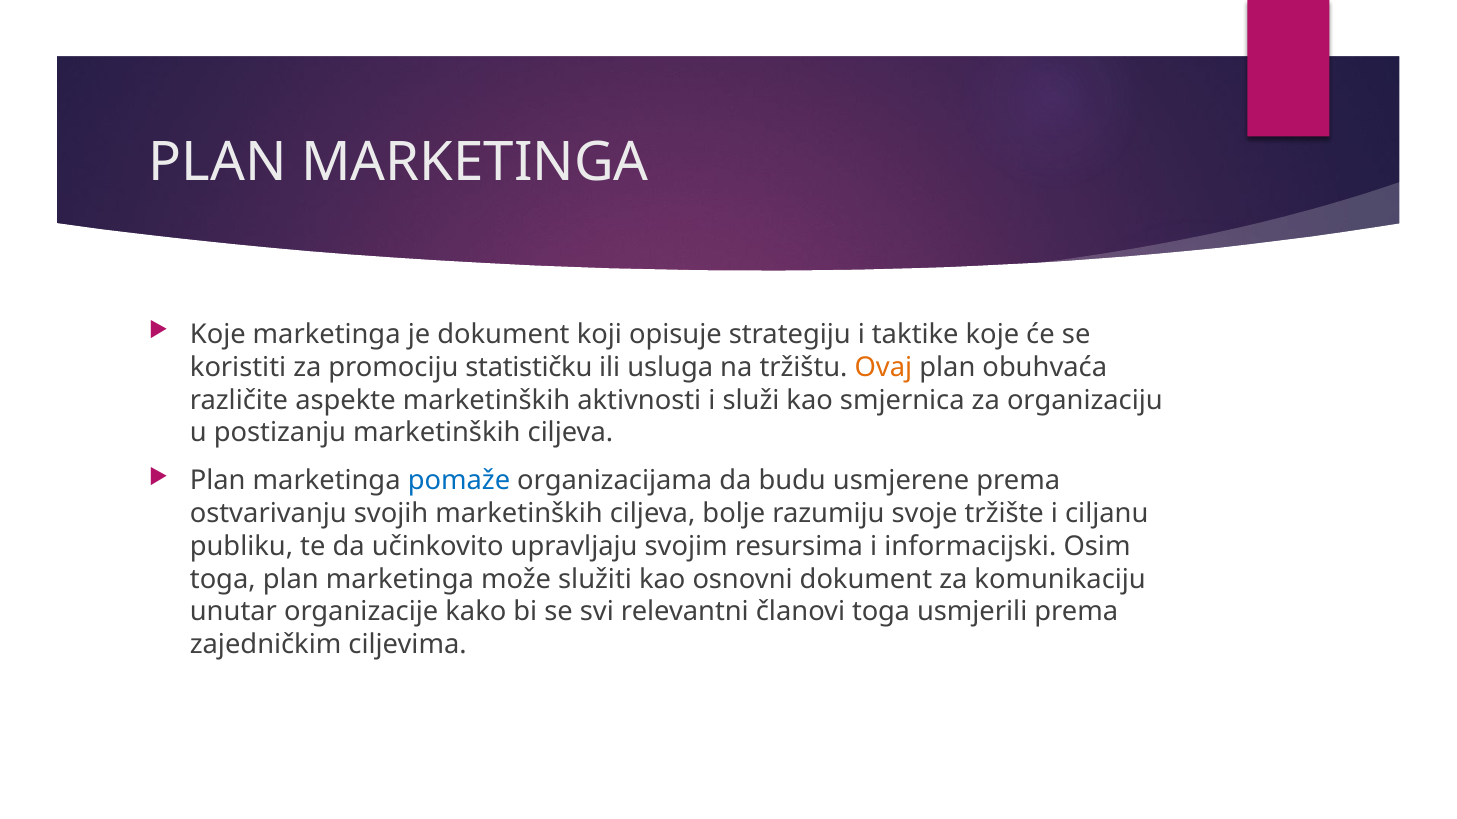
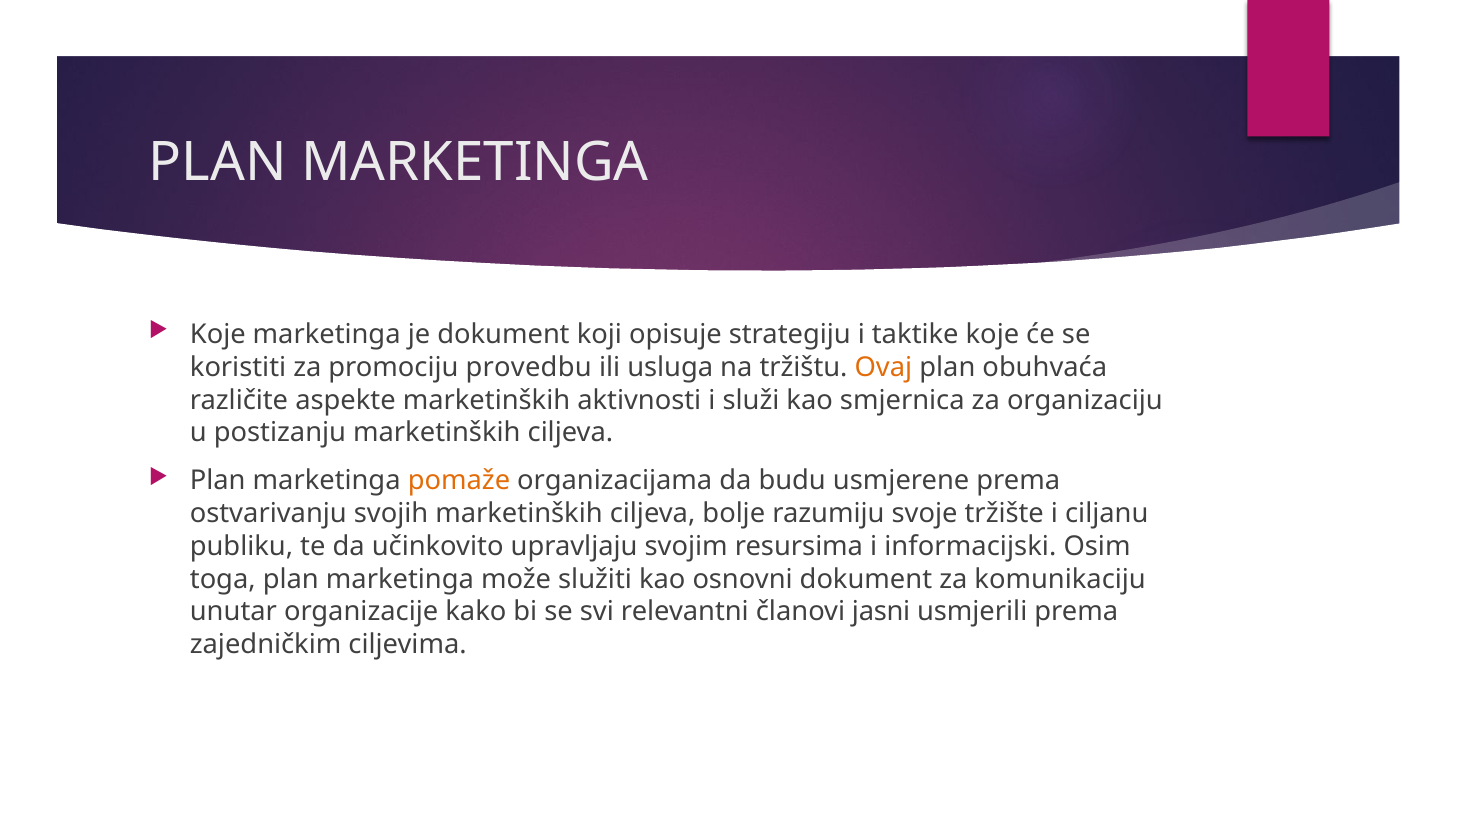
statističku: statističku -> provedbu
pomaže colour: blue -> orange
članovi toga: toga -> jasni
